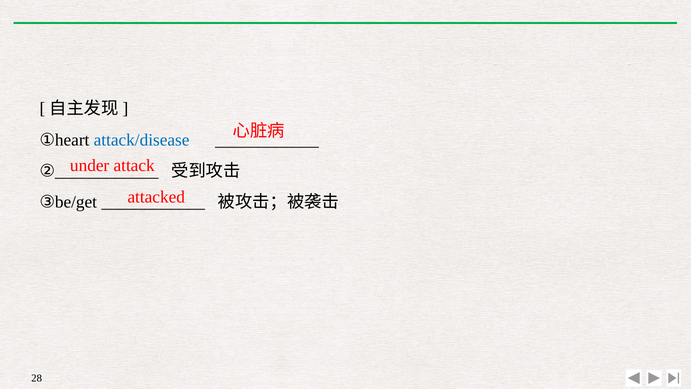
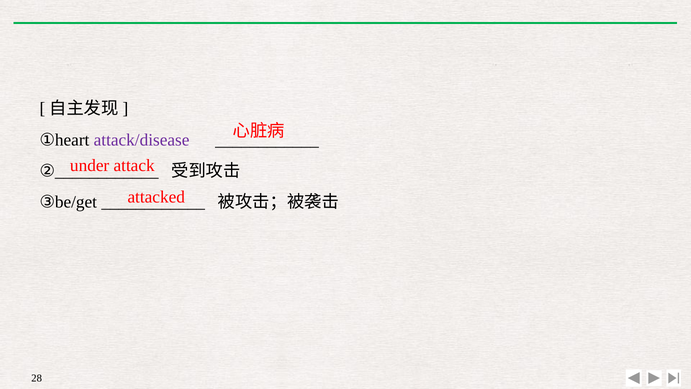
attack/disease colour: blue -> purple
